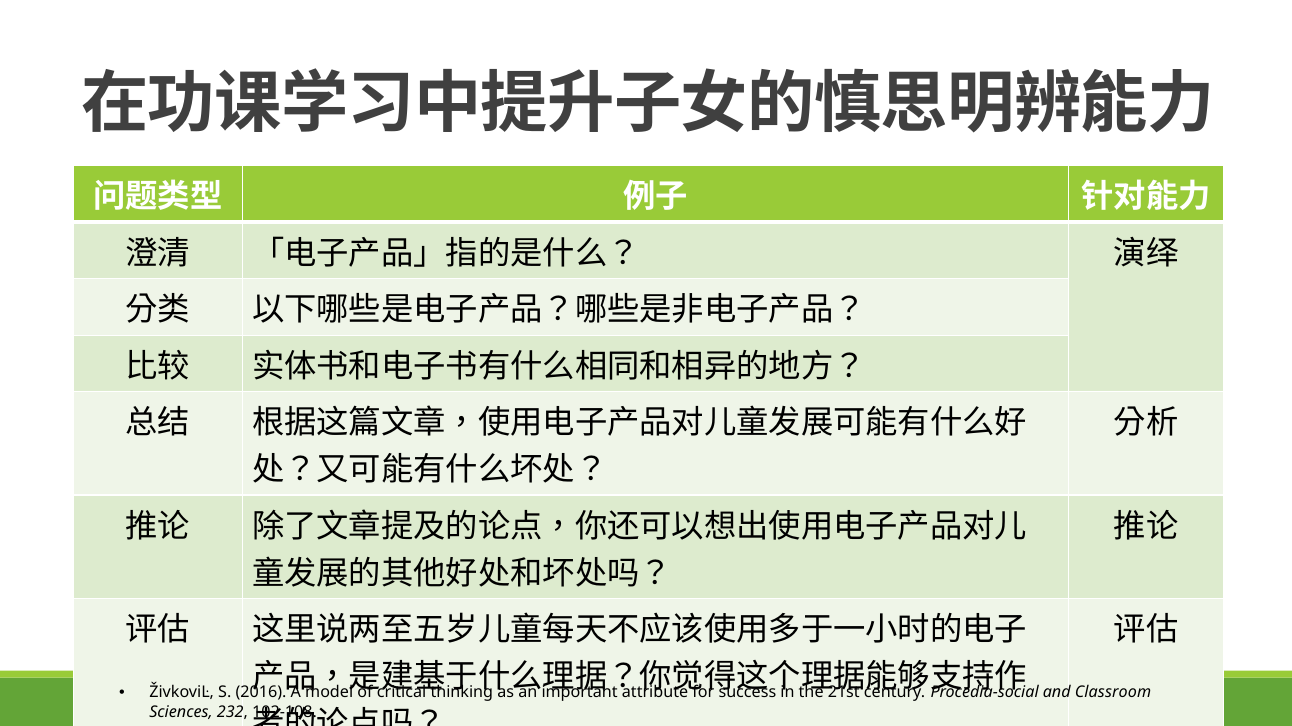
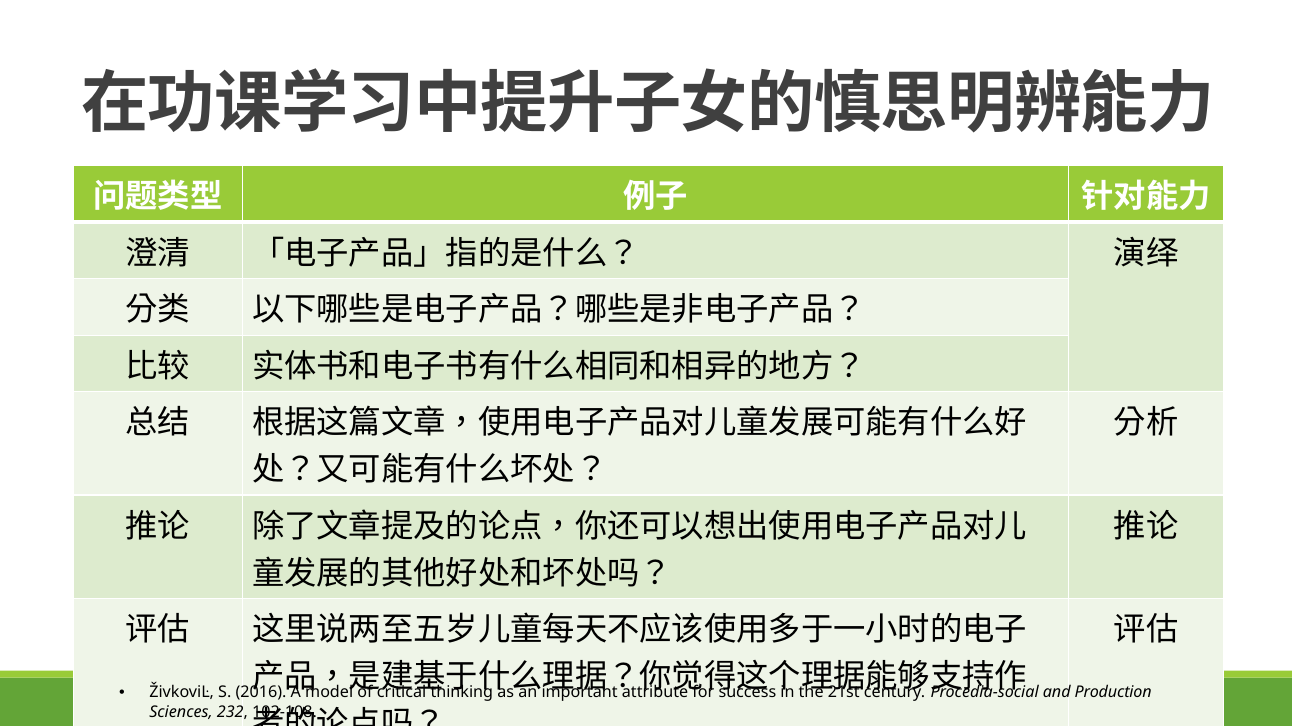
Classroom: Classroom -> Production
